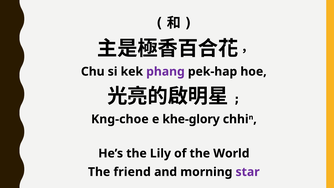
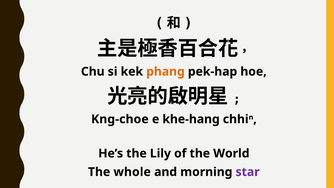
phang colour: purple -> orange
khe-glory: khe-glory -> khe-hang
friend: friend -> whole
